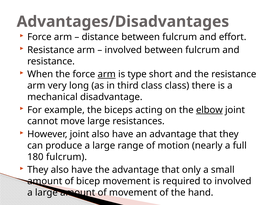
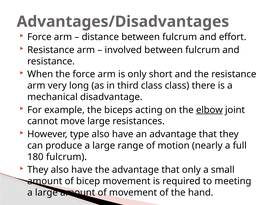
arm at (107, 74) underline: present -> none
is type: type -> only
However joint: joint -> type
to involved: involved -> meeting
